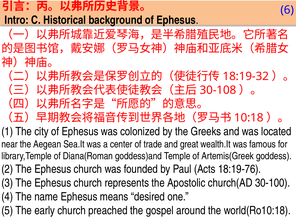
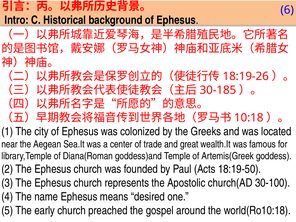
18:19-32: 18:19-32 -> 18:19-26
30-108: 30-108 -> 30-185
18:19-76: 18:19-76 -> 18:19-50
